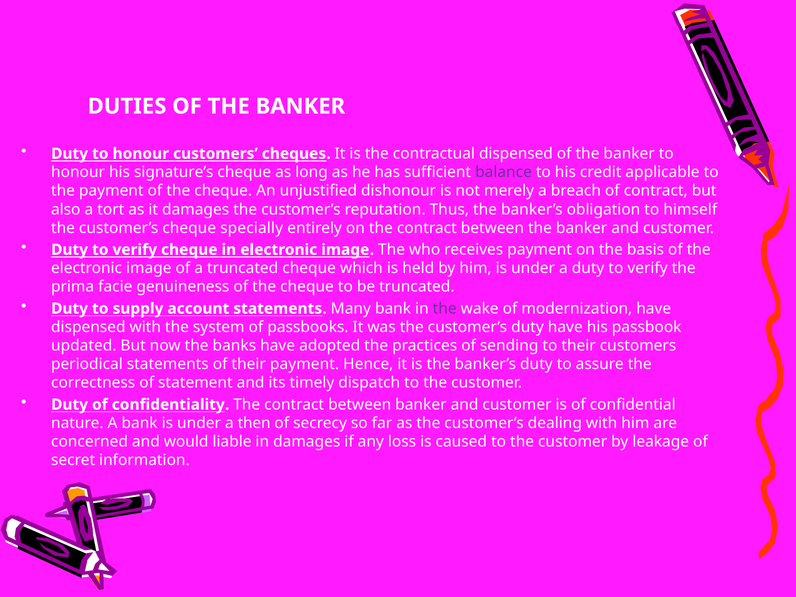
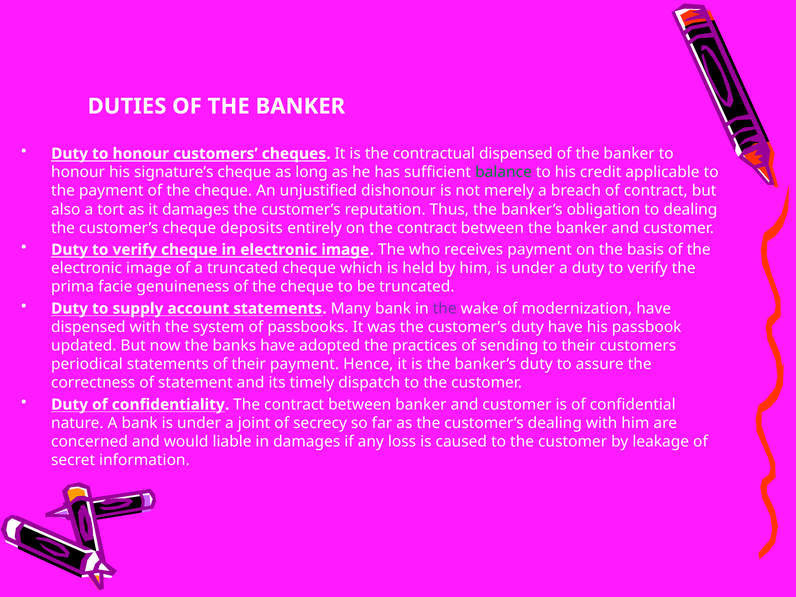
balance colour: purple -> green
to himself: himself -> dealing
specially: specially -> deposits
then: then -> joint
